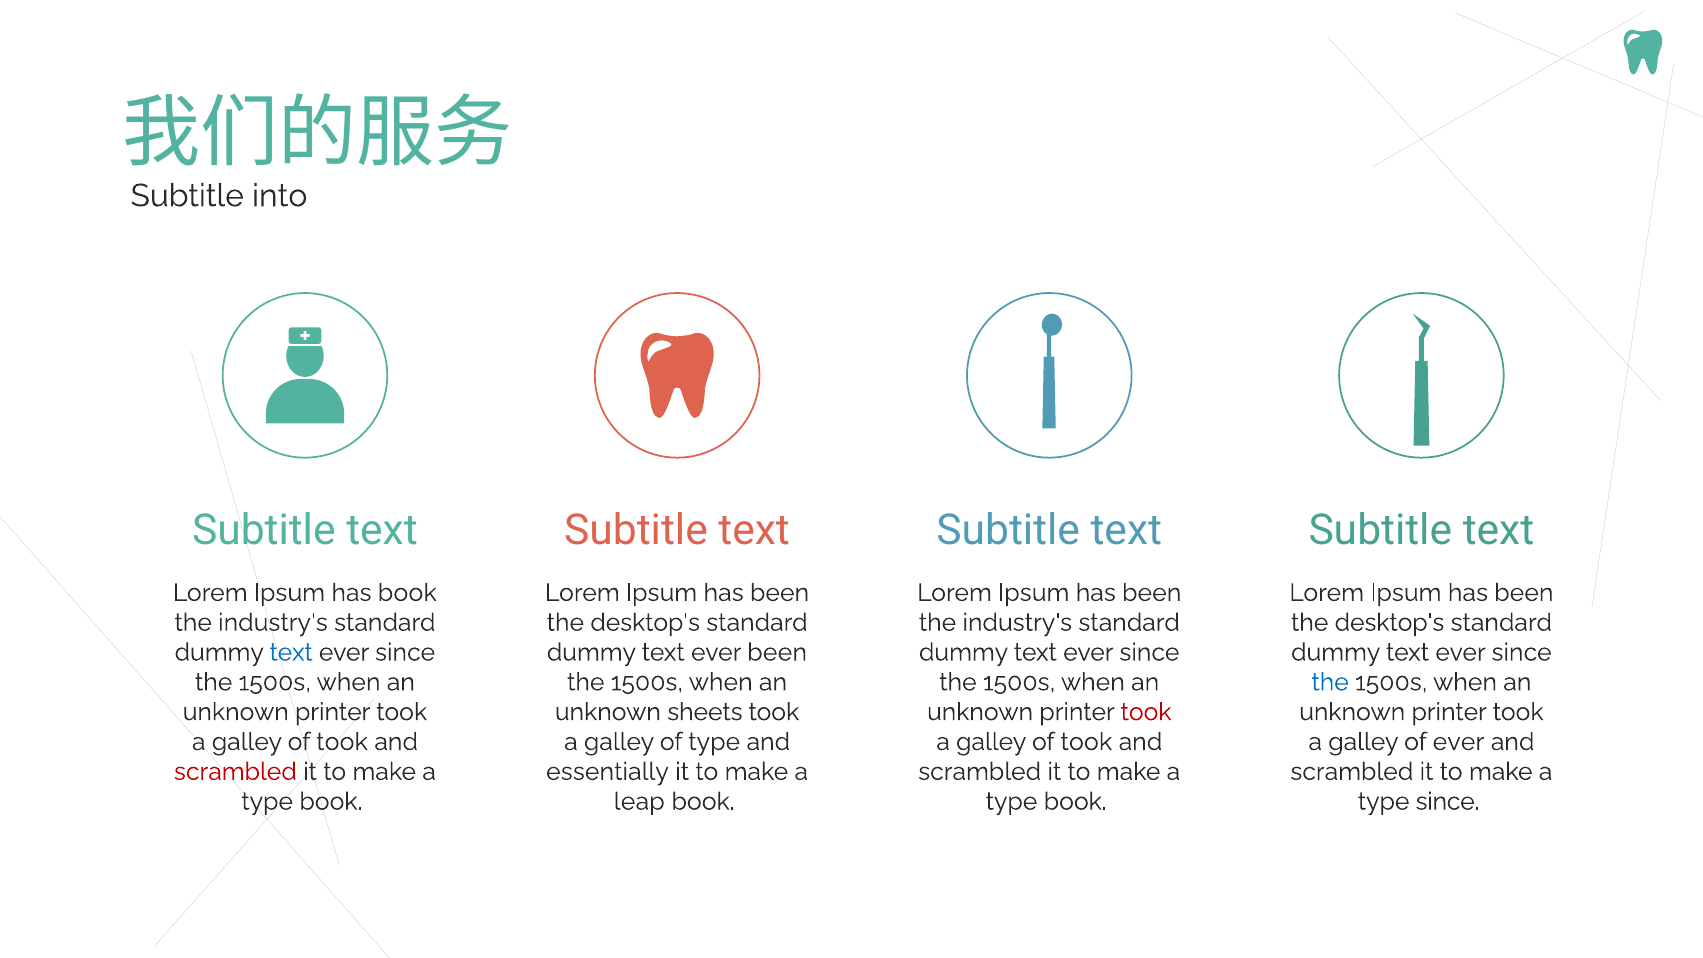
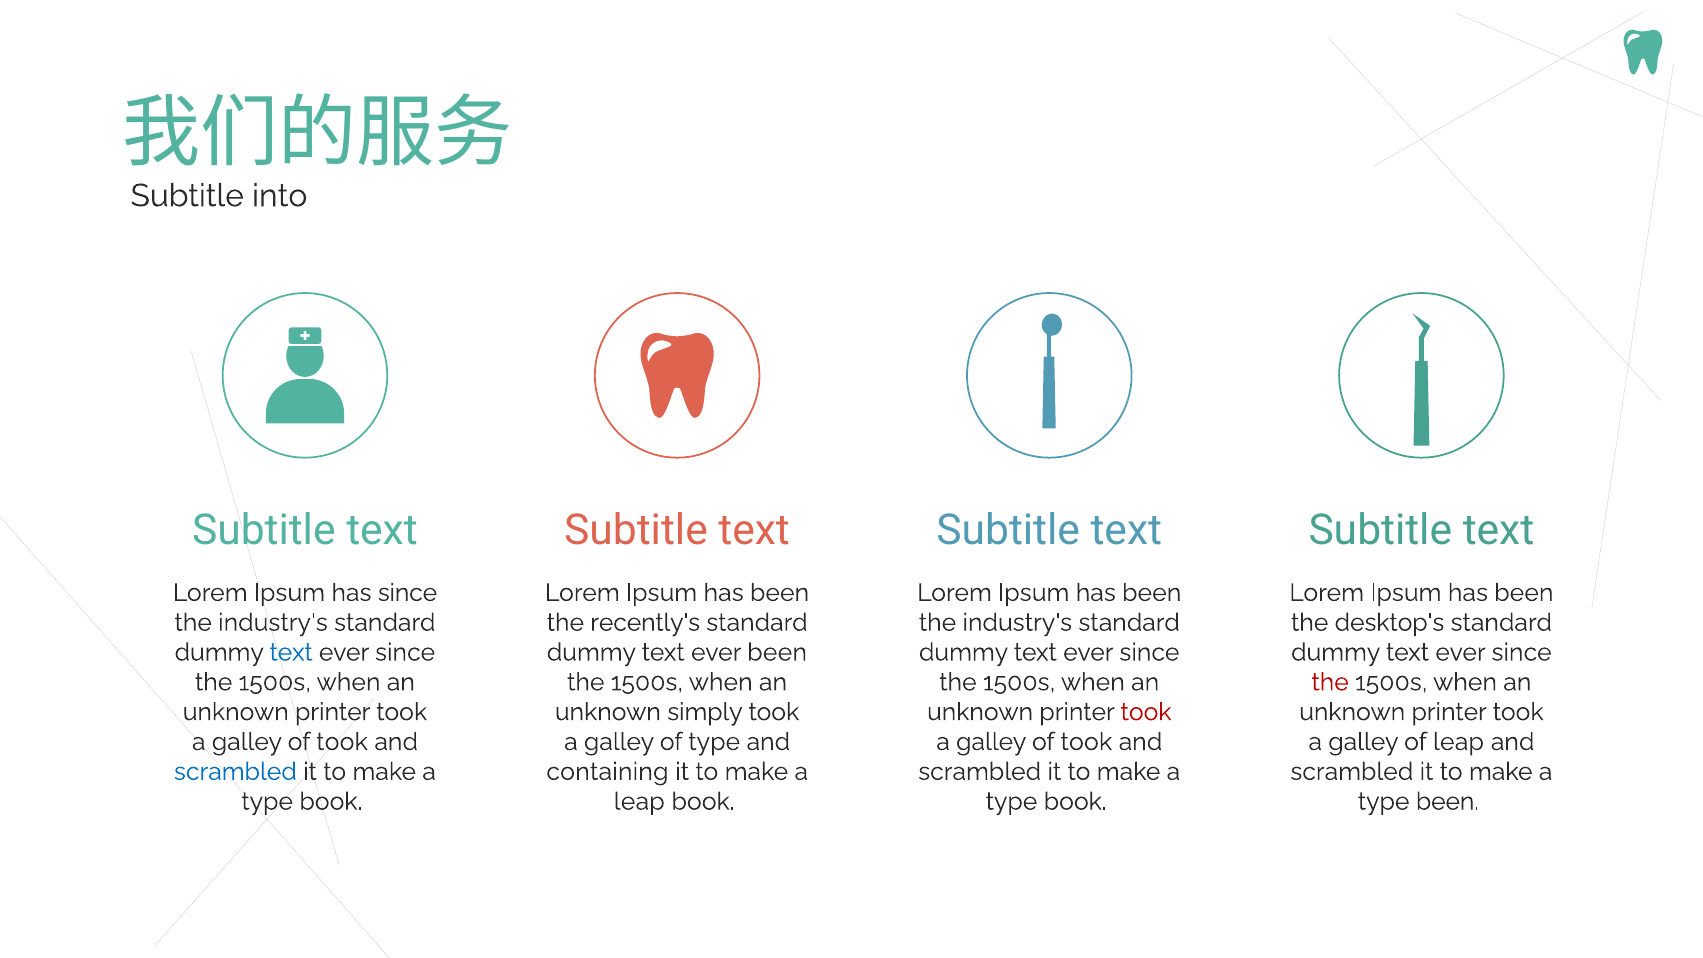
has book: book -> since
desktop's at (645, 622): desktop's -> recently's
the at (1330, 682) colour: blue -> red
sheets: sheets -> simply
of ever: ever -> leap
scrambled at (235, 772) colour: red -> blue
essentially: essentially -> containing
type since: since -> been
